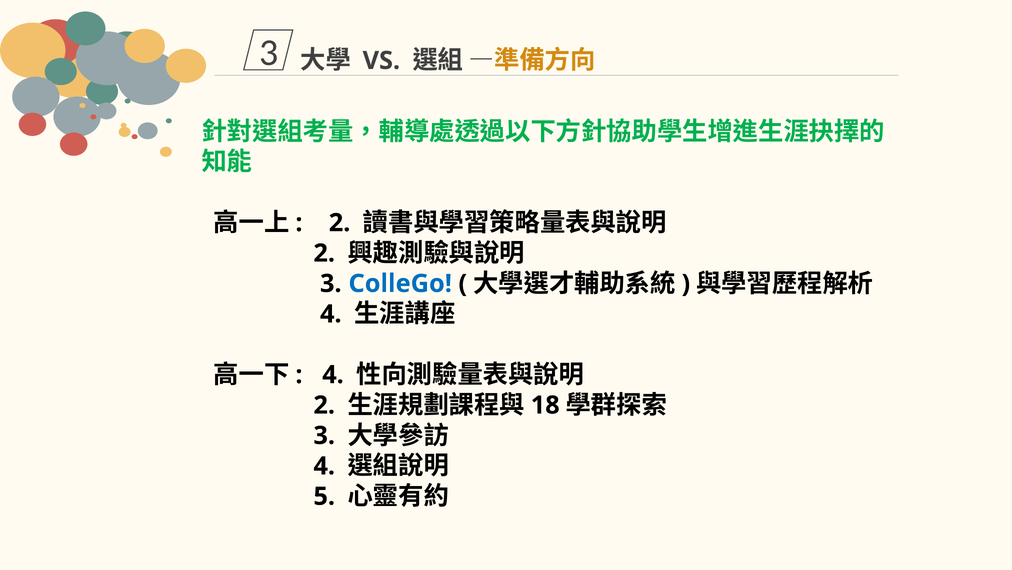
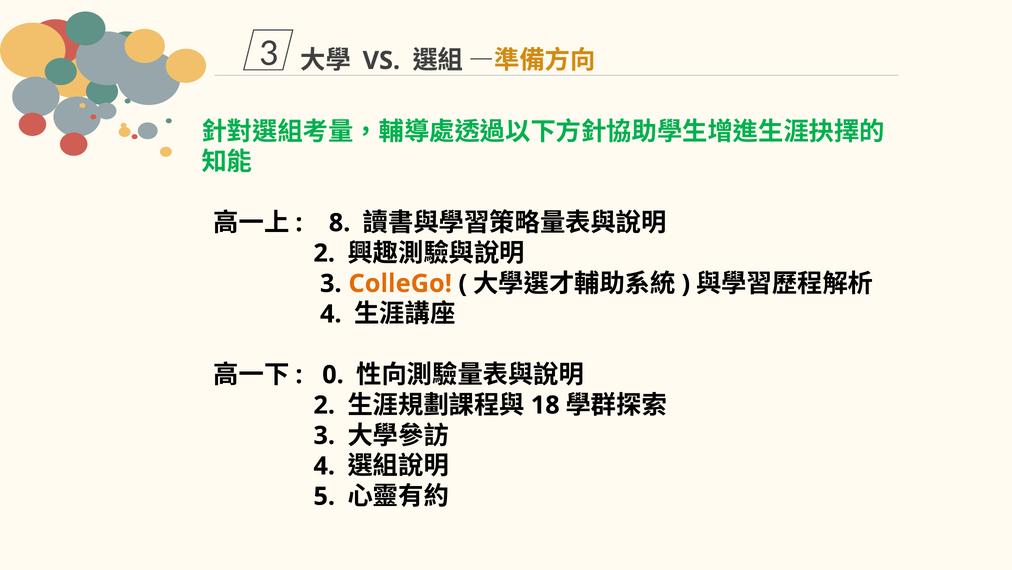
2 at (340, 223): 2 -> 8
ColleGo colour: blue -> orange
4 at (333, 374): 4 -> 0
